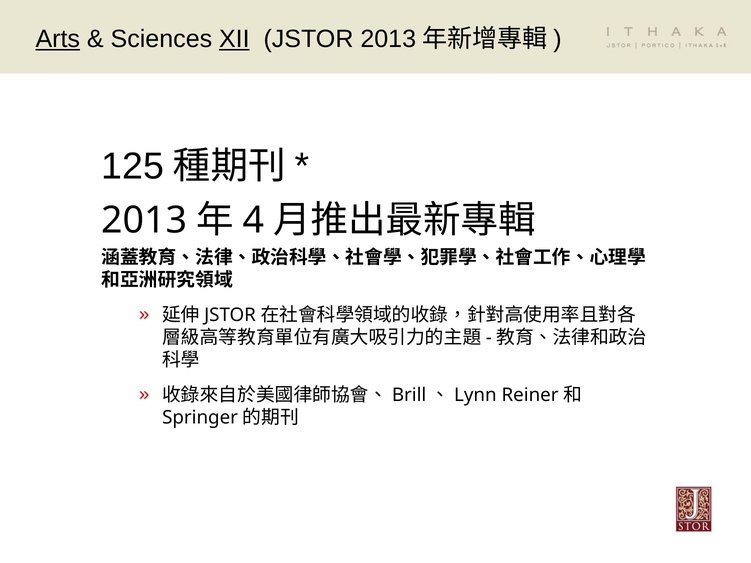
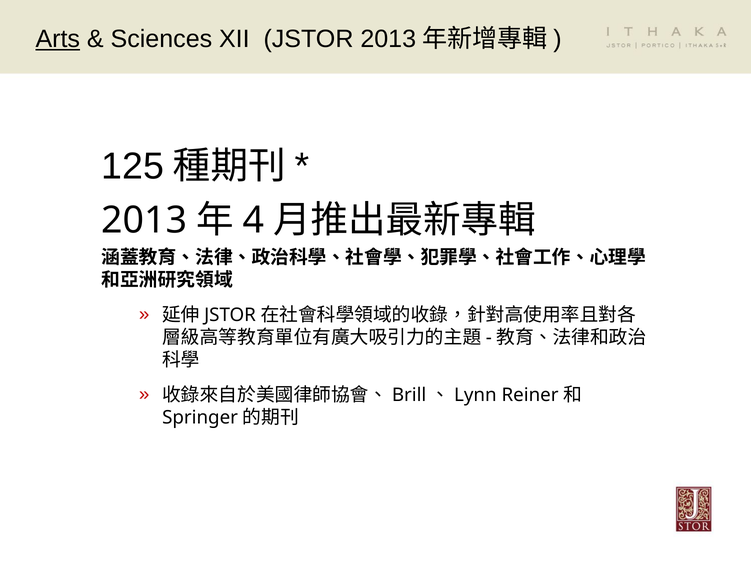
XII underline: present -> none
